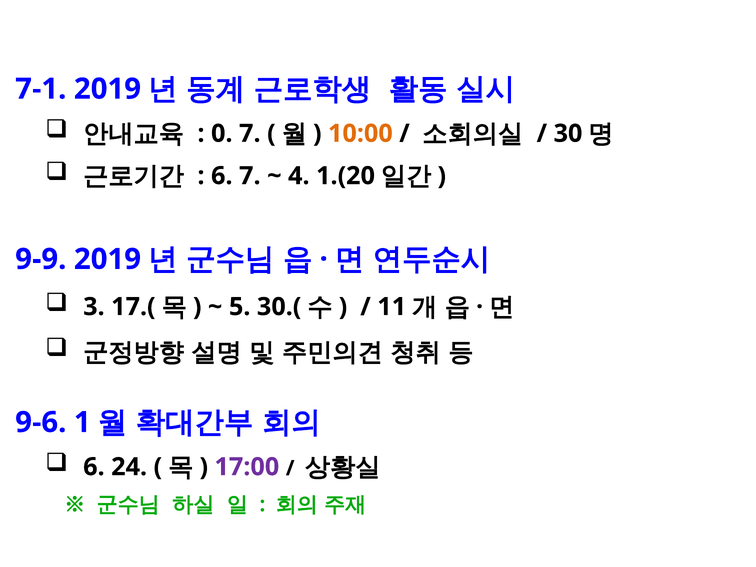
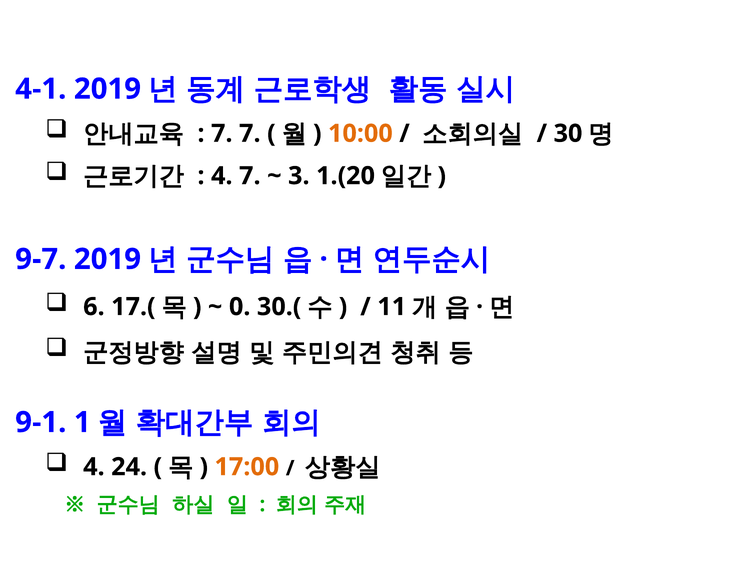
7-1: 7-1 -> 4-1
0 at (222, 134): 0 -> 7
6 at (222, 176): 6 -> 4
4: 4 -> 3
9-9: 9-9 -> 9-7
3: 3 -> 6
5: 5 -> 0
9-6: 9-6 -> 9-1
6 at (94, 467): 6 -> 4
17:00 colour: purple -> orange
